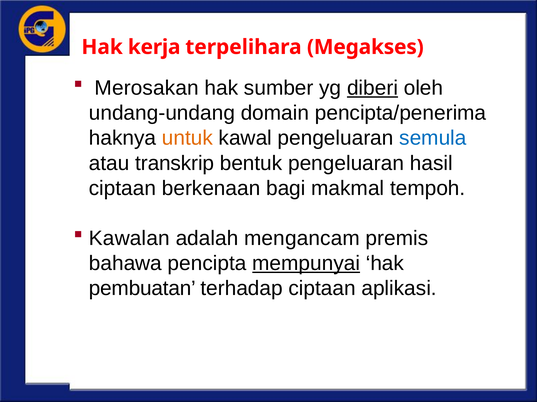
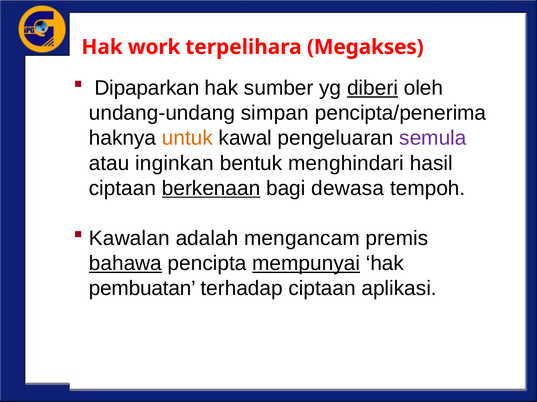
kerja: kerja -> work
Merosakan: Merosakan -> Dipaparkan
domain: domain -> simpan
semula colour: blue -> purple
transkrip: transkrip -> inginkan
bentuk pengeluaran: pengeluaran -> menghindari
berkenaan underline: none -> present
makmal: makmal -> dewasa
bahawa underline: none -> present
